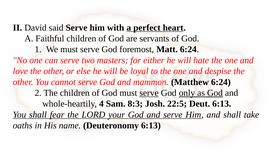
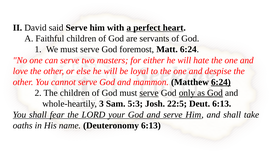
6:24 at (221, 82) underline: none -> present
4: 4 -> 3
8:3: 8:3 -> 5:3
